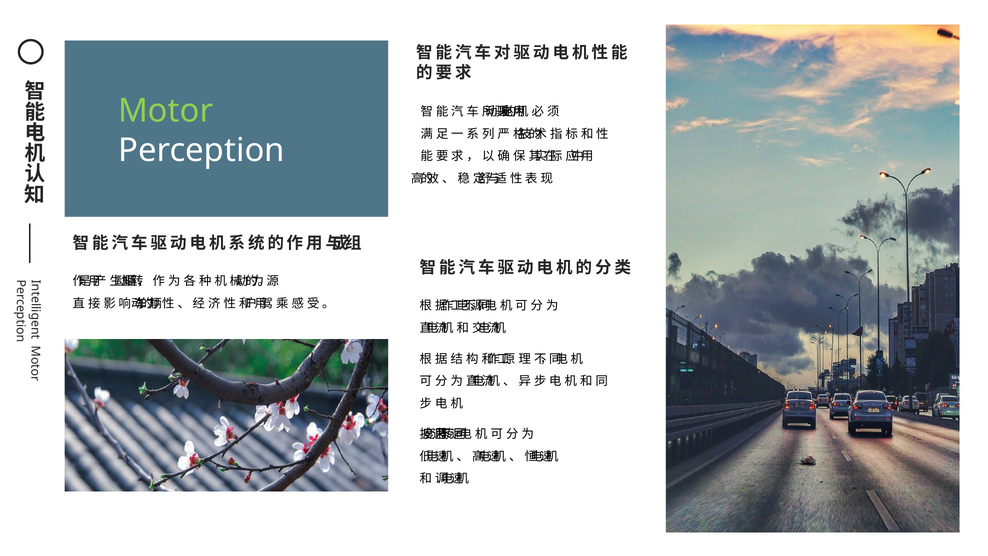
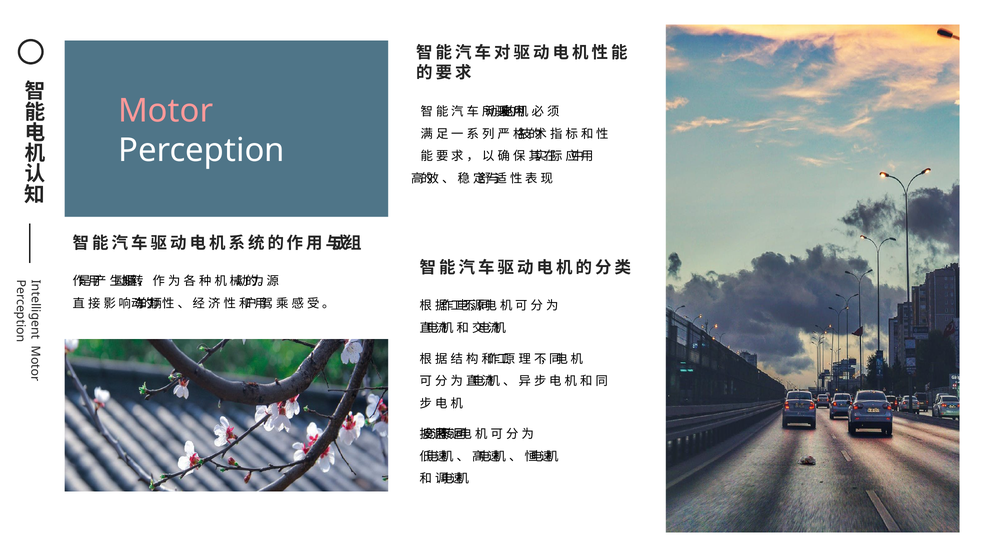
Motor colour: light green -> pink
